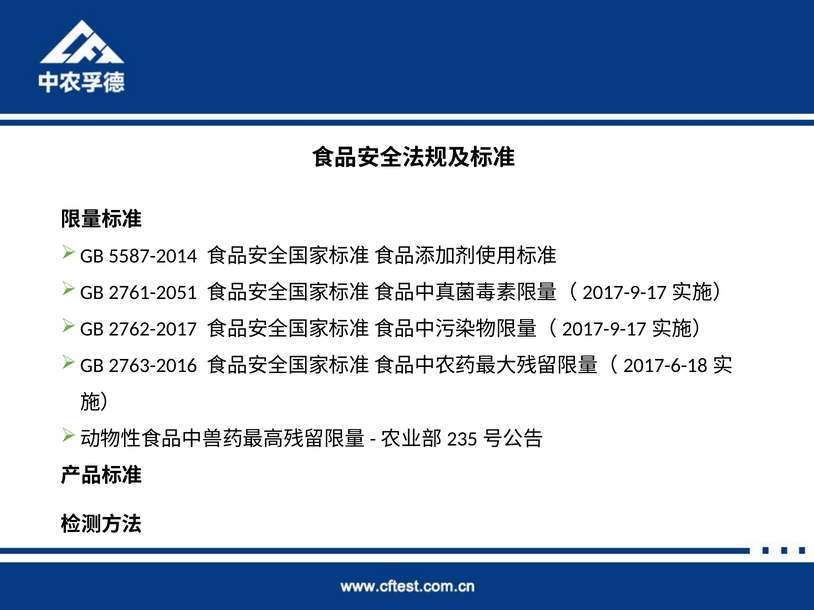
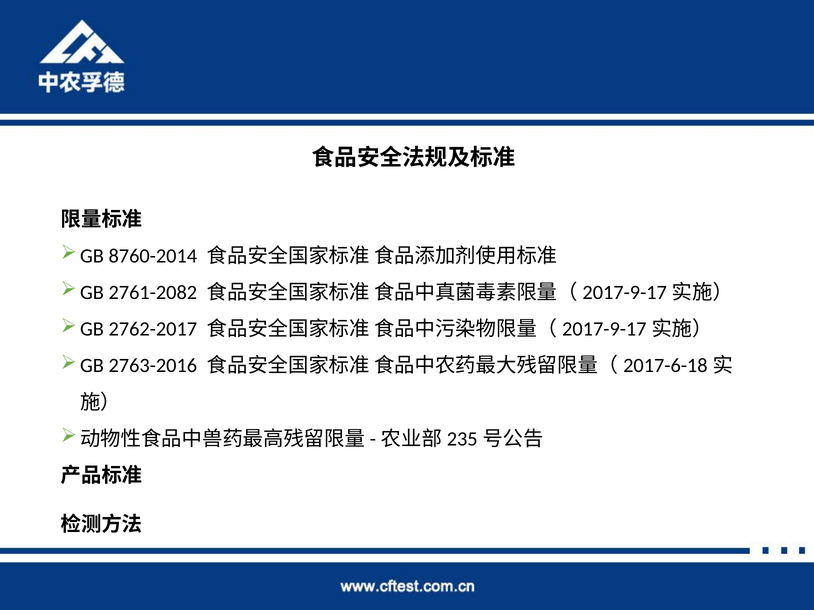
5587-2014: 5587-2014 -> 8760-2014
2761-2051: 2761-2051 -> 2761-2082
